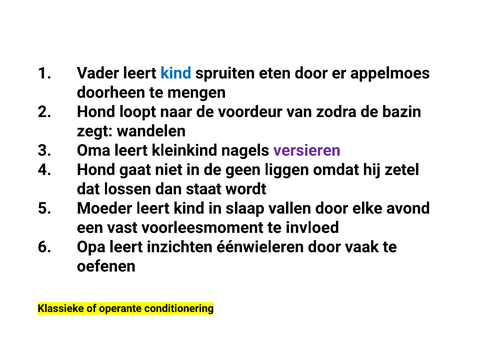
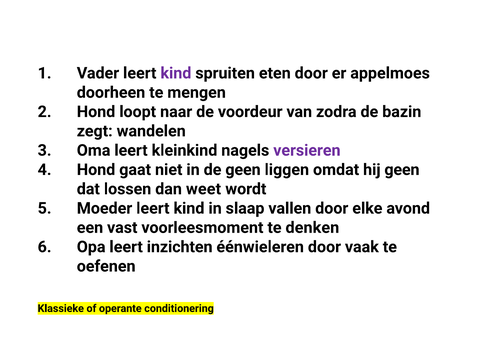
kind at (176, 73) colour: blue -> purple
hij zetel: zetel -> geen
staat: staat -> weet
invloed: invloed -> denken
